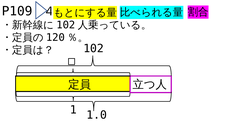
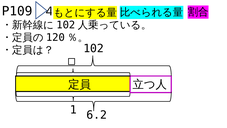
1.0: 1.0 -> 6.2
